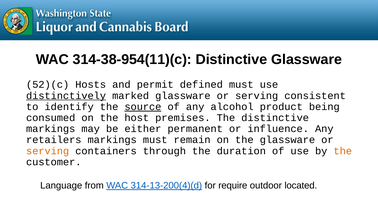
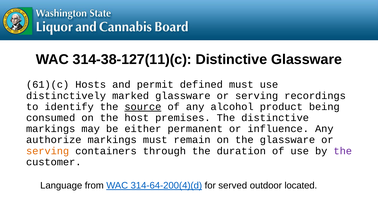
314-38-954(11)(c: 314-38-954(11)(c -> 314-38-127(11)(c
52)(c: 52)(c -> 61)(c
distinctively underline: present -> none
consistent: consistent -> recordings
retailers: retailers -> authorize
the at (343, 151) colour: orange -> purple
314-13-200(4)(d: 314-13-200(4)(d -> 314-64-200(4)(d
require: require -> served
